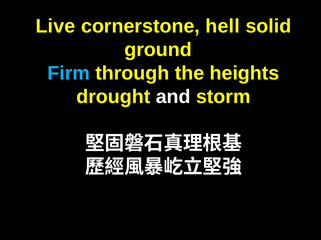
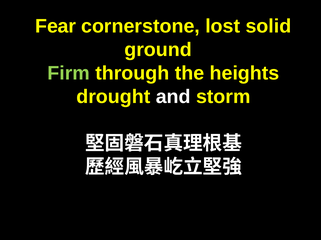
Live: Live -> Fear
hell: hell -> lost
Firm colour: light blue -> light green
